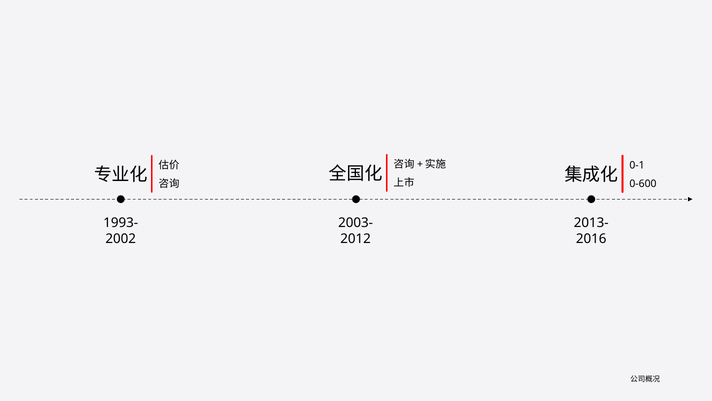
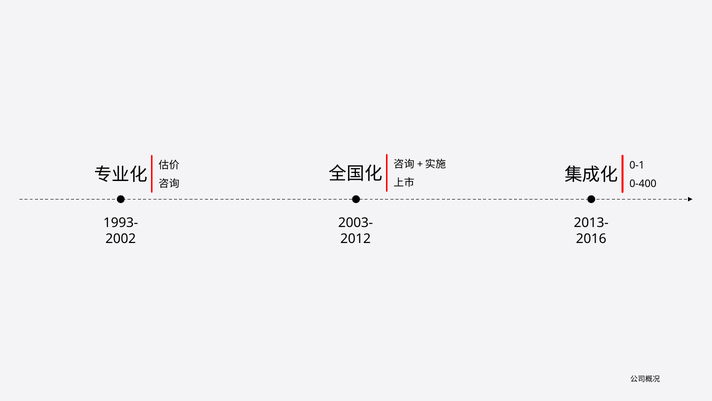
0-600: 0-600 -> 0-400
